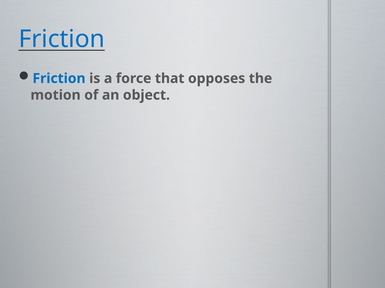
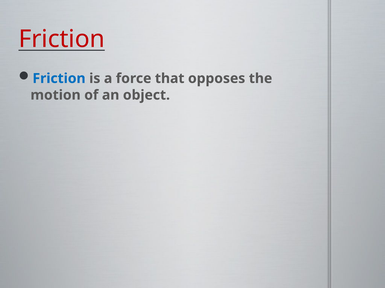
Friction at (62, 39) colour: blue -> red
